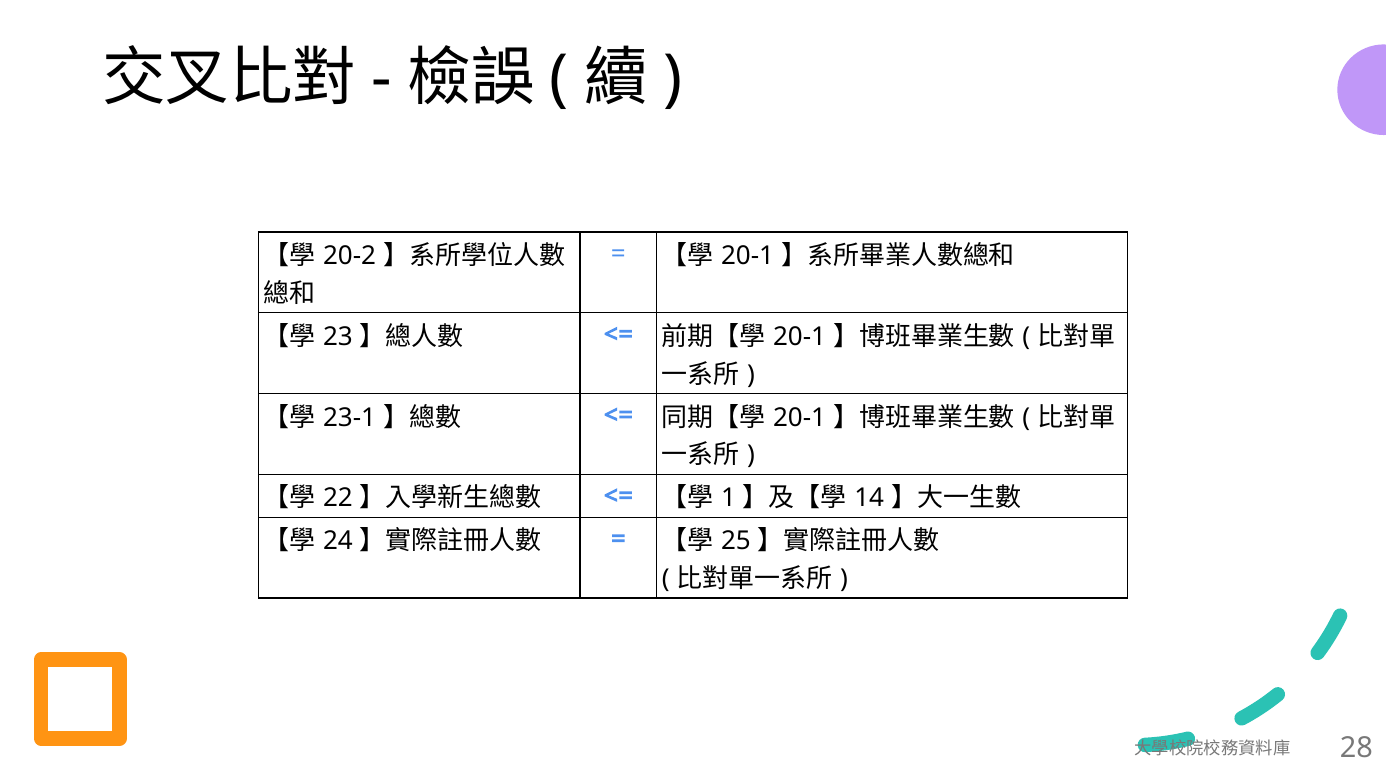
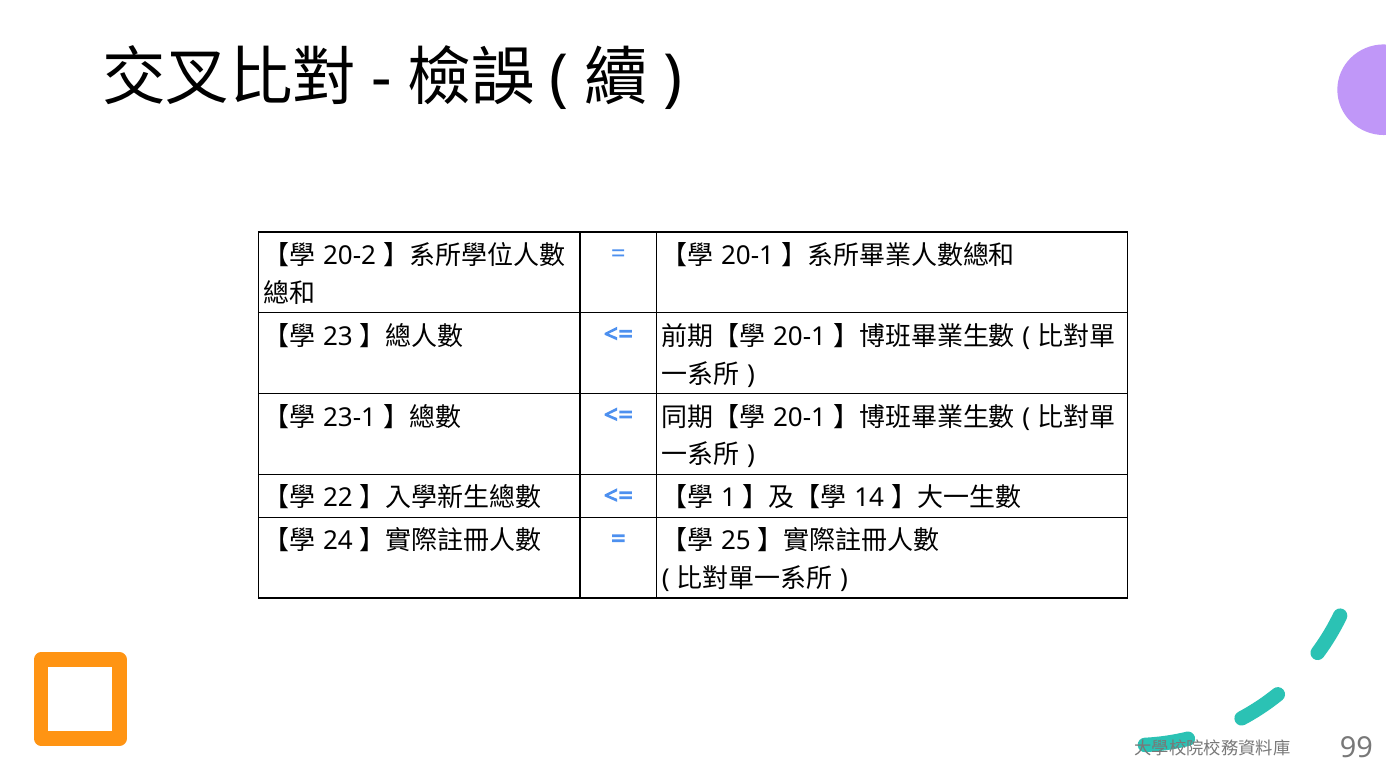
28: 28 -> 99
